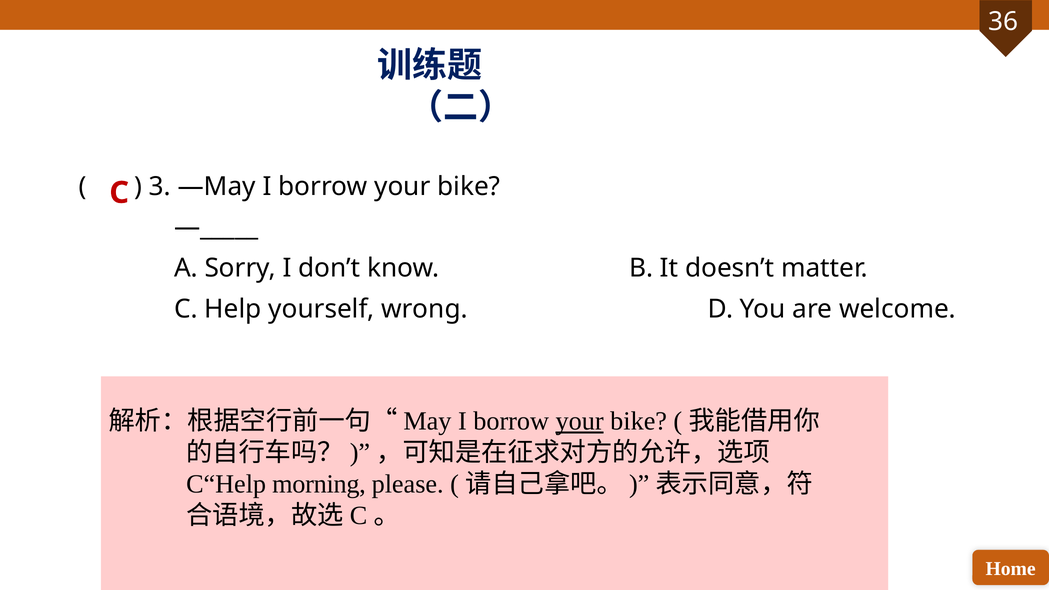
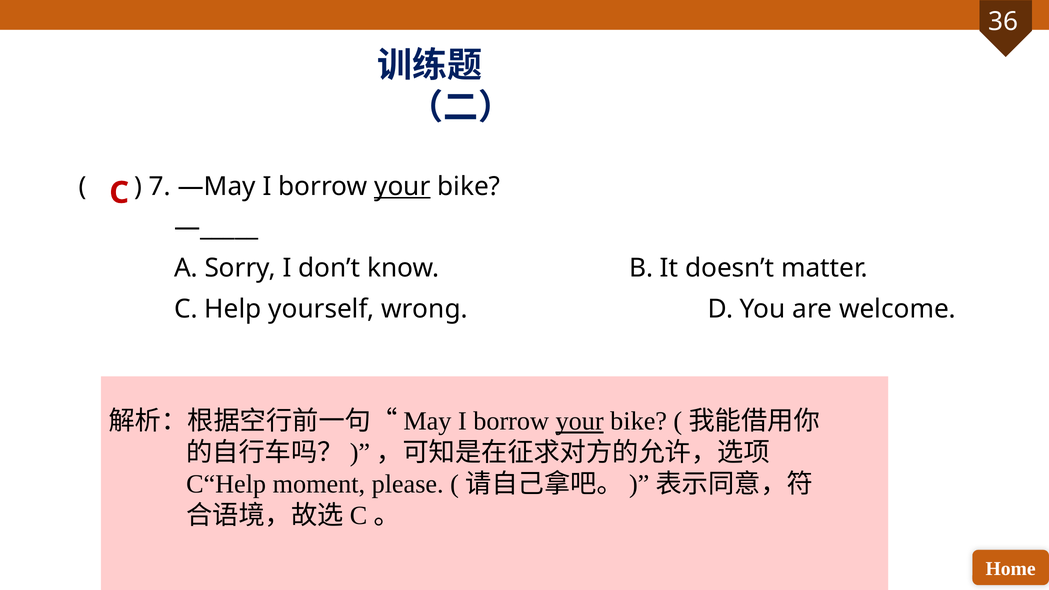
3: 3 -> 7
your at (402, 186) underline: none -> present
morning: morning -> moment
